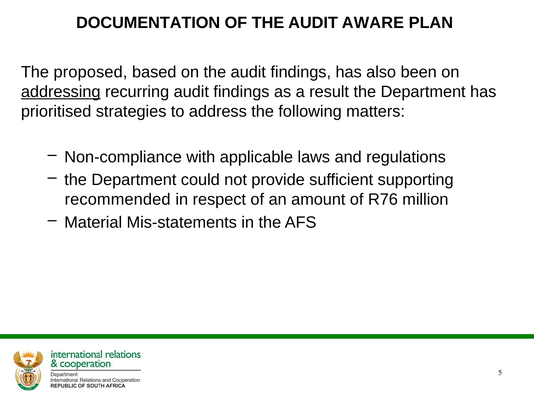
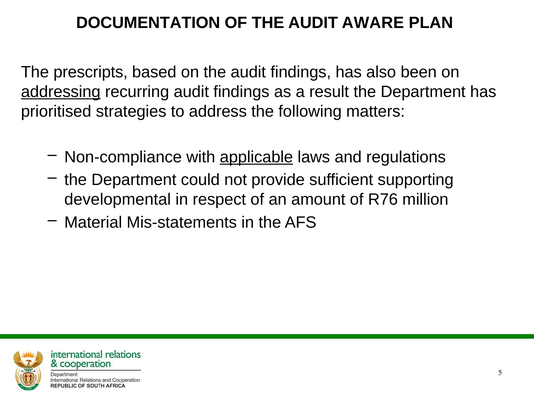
proposed: proposed -> prescripts
applicable underline: none -> present
recommended: recommended -> developmental
